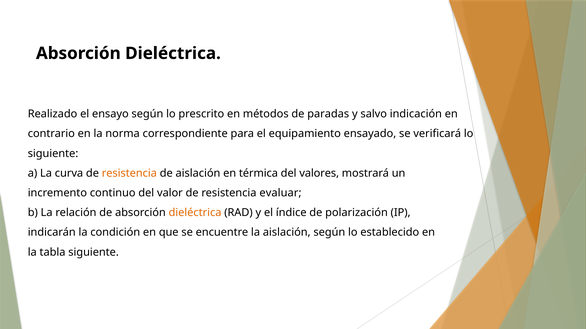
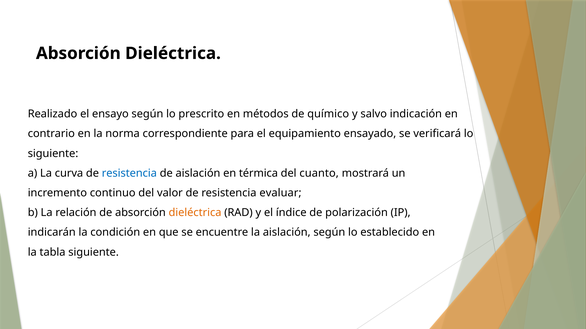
paradas: paradas -> químico
resistencia at (129, 173) colour: orange -> blue
valores: valores -> cuanto
